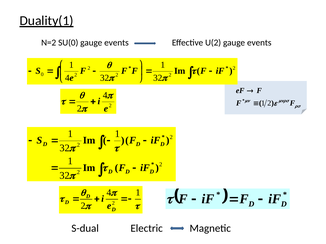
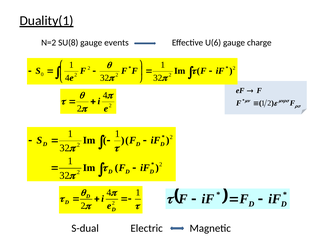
SU(0: SU(0 -> SU(8
U(2: U(2 -> U(6
events at (259, 43): events -> charge
